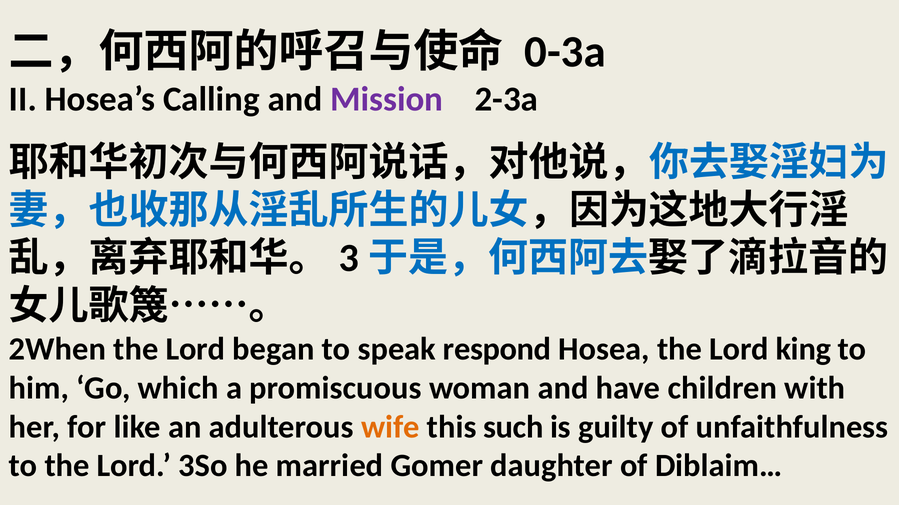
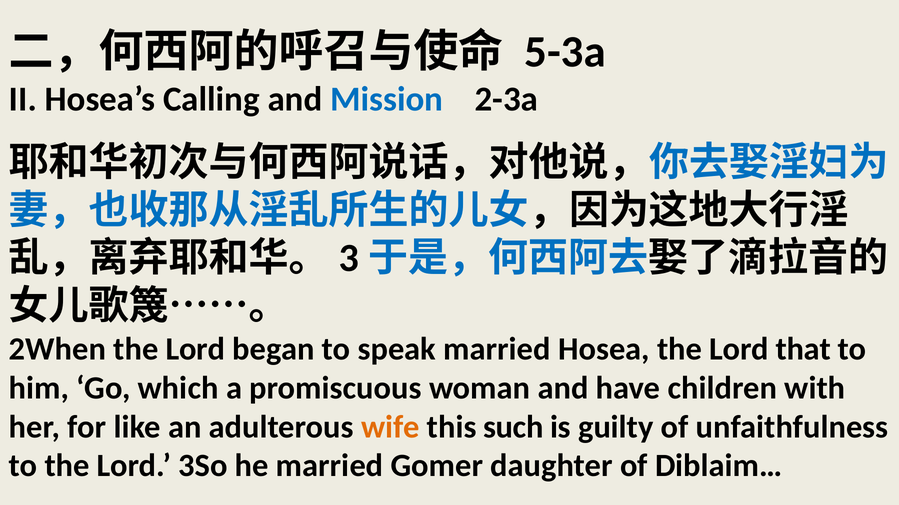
0-3a: 0-3a -> 5-3a
Mission colour: purple -> blue
speak respond: respond -> married
king: king -> that
